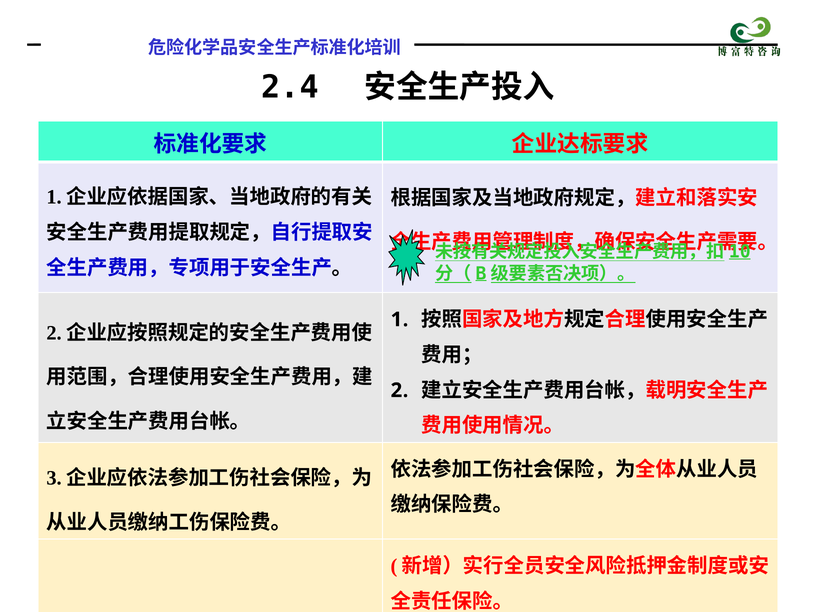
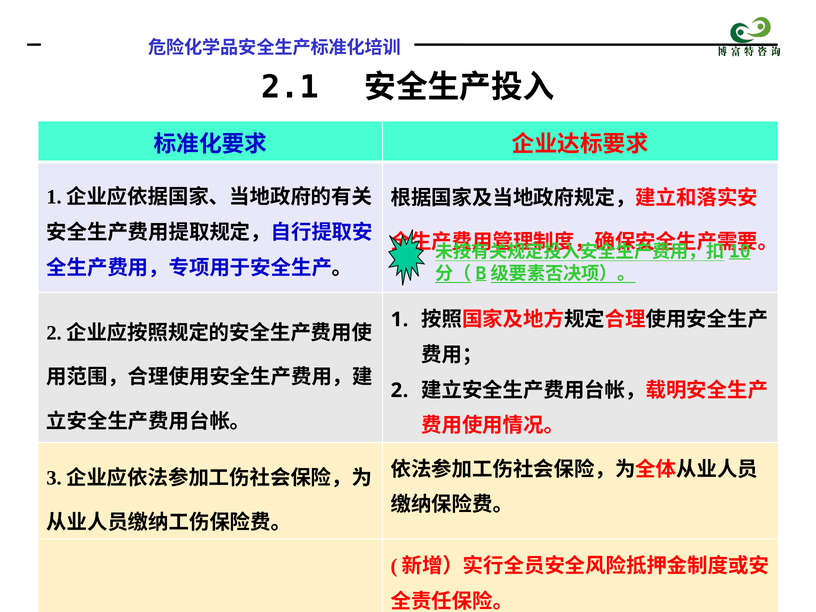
2.4: 2.4 -> 2.1
